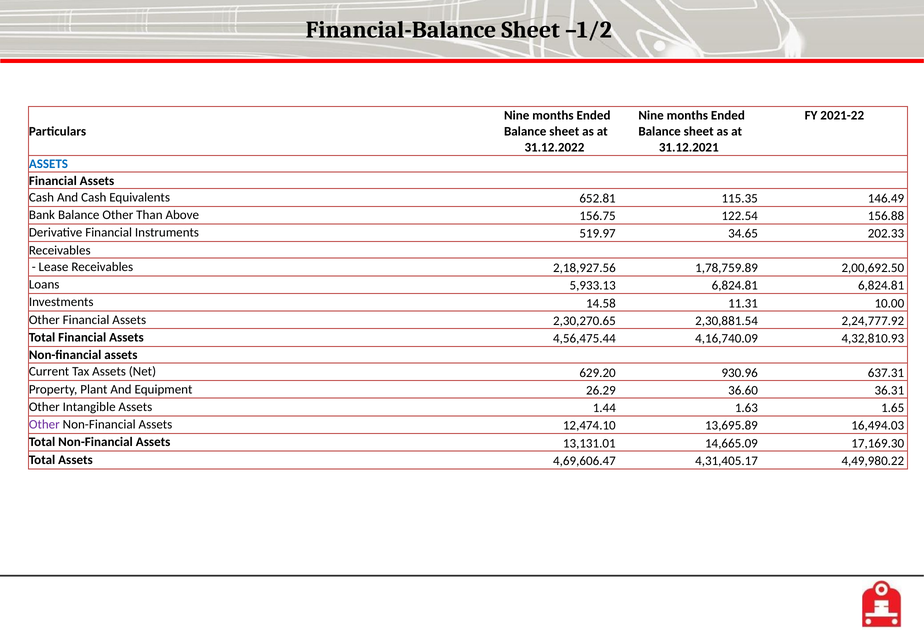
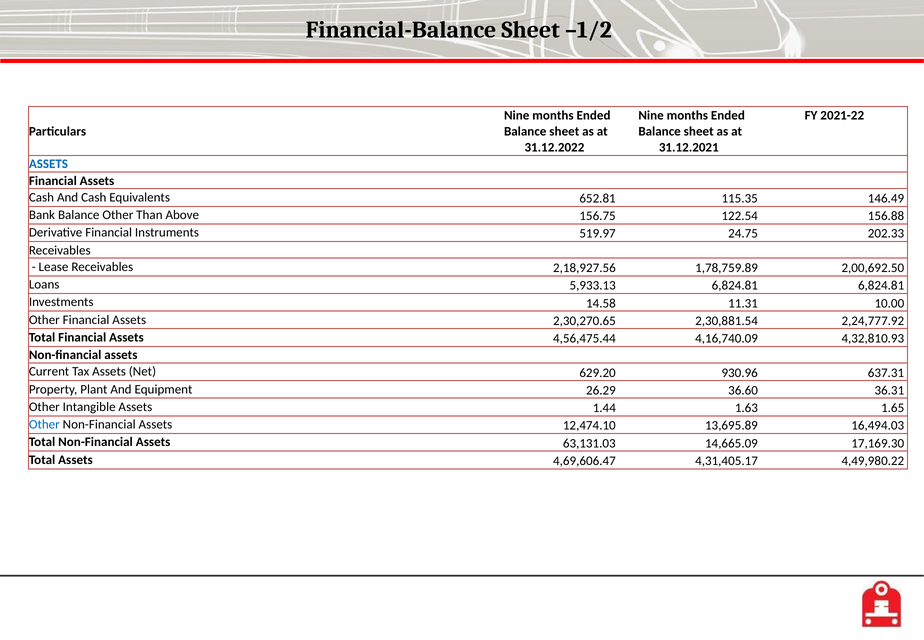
34.65: 34.65 -> 24.75
Other at (44, 424) colour: purple -> blue
13,131.01: 13,131.01 -> 63,131.03
